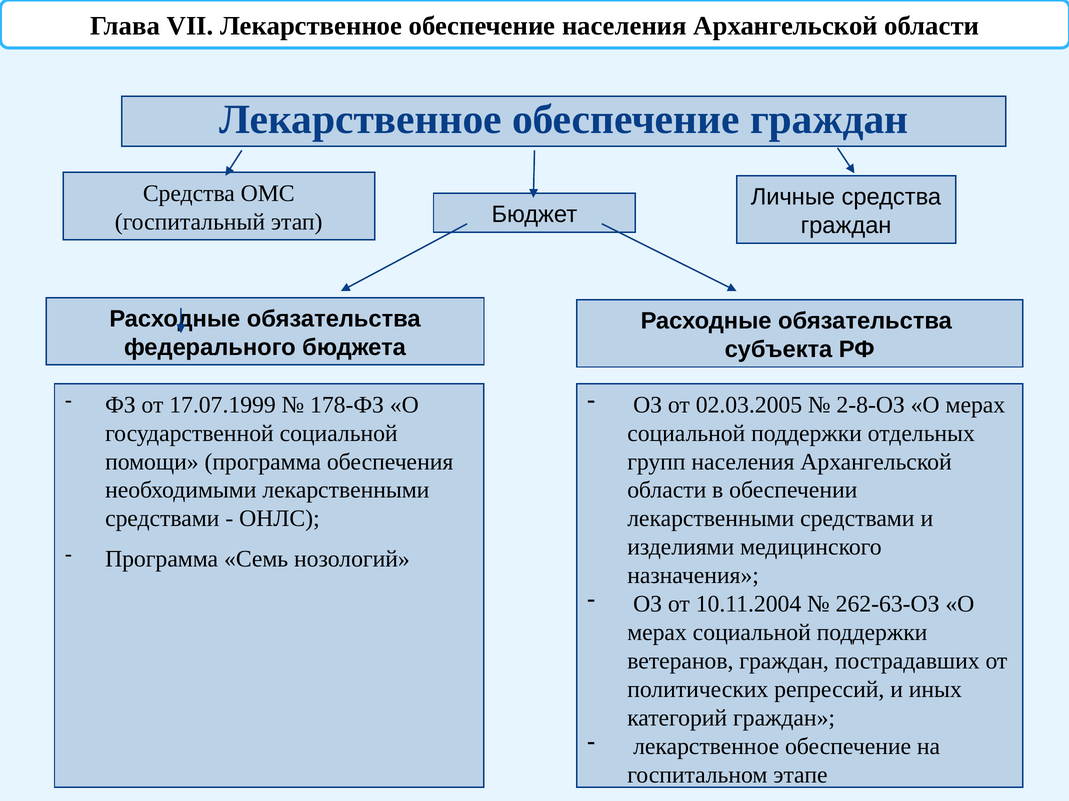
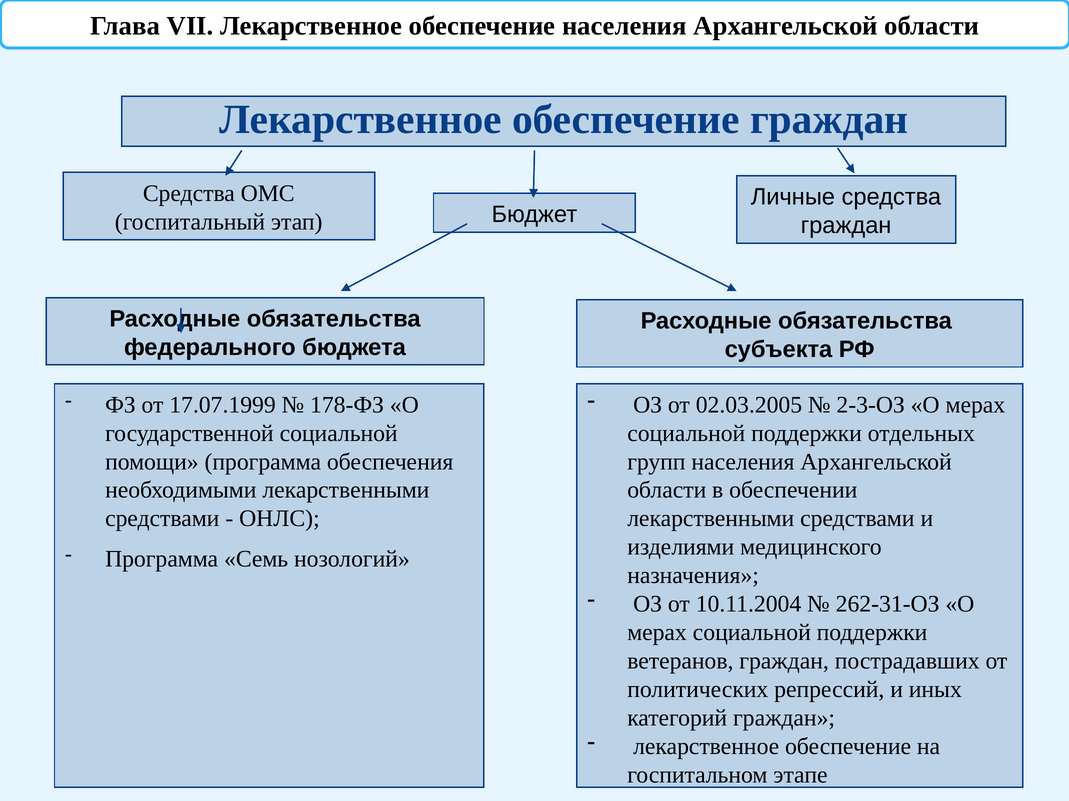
2-8-ОЗ: 2-8-ОЗ -> 2-3-ОЗ
262-63-ОЗ: 262-63-ОЗ -> 262-31-ОЗ
